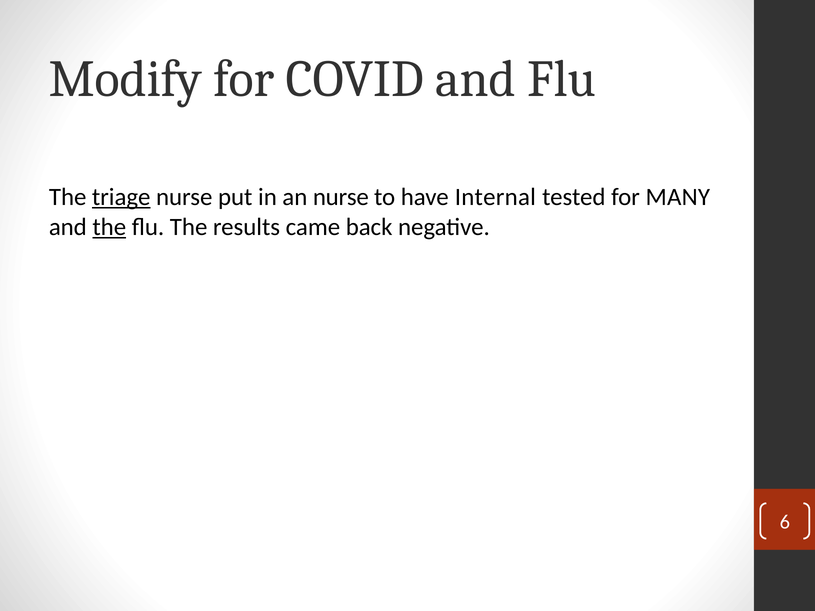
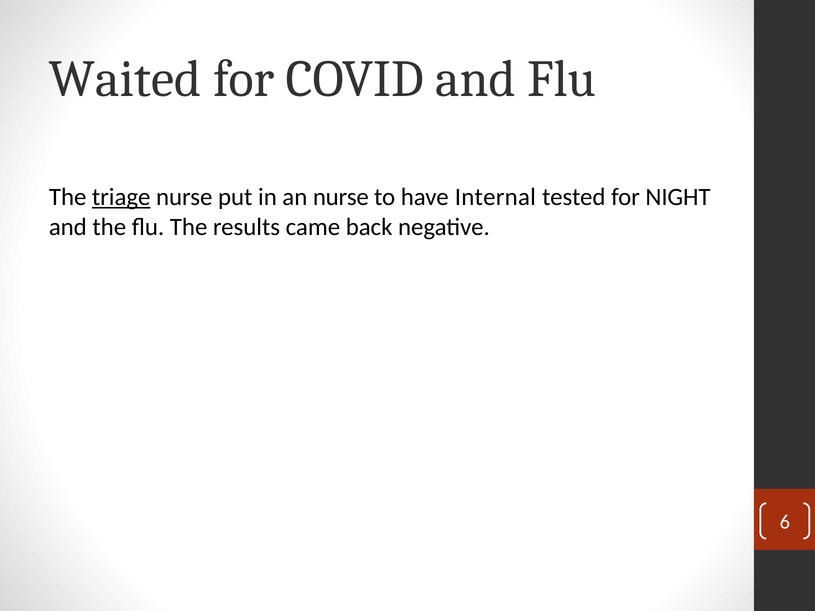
Modify: Modify -> Waited
MANY: MANY -> NIGHT
the at (109, 227) underline: present -> none
